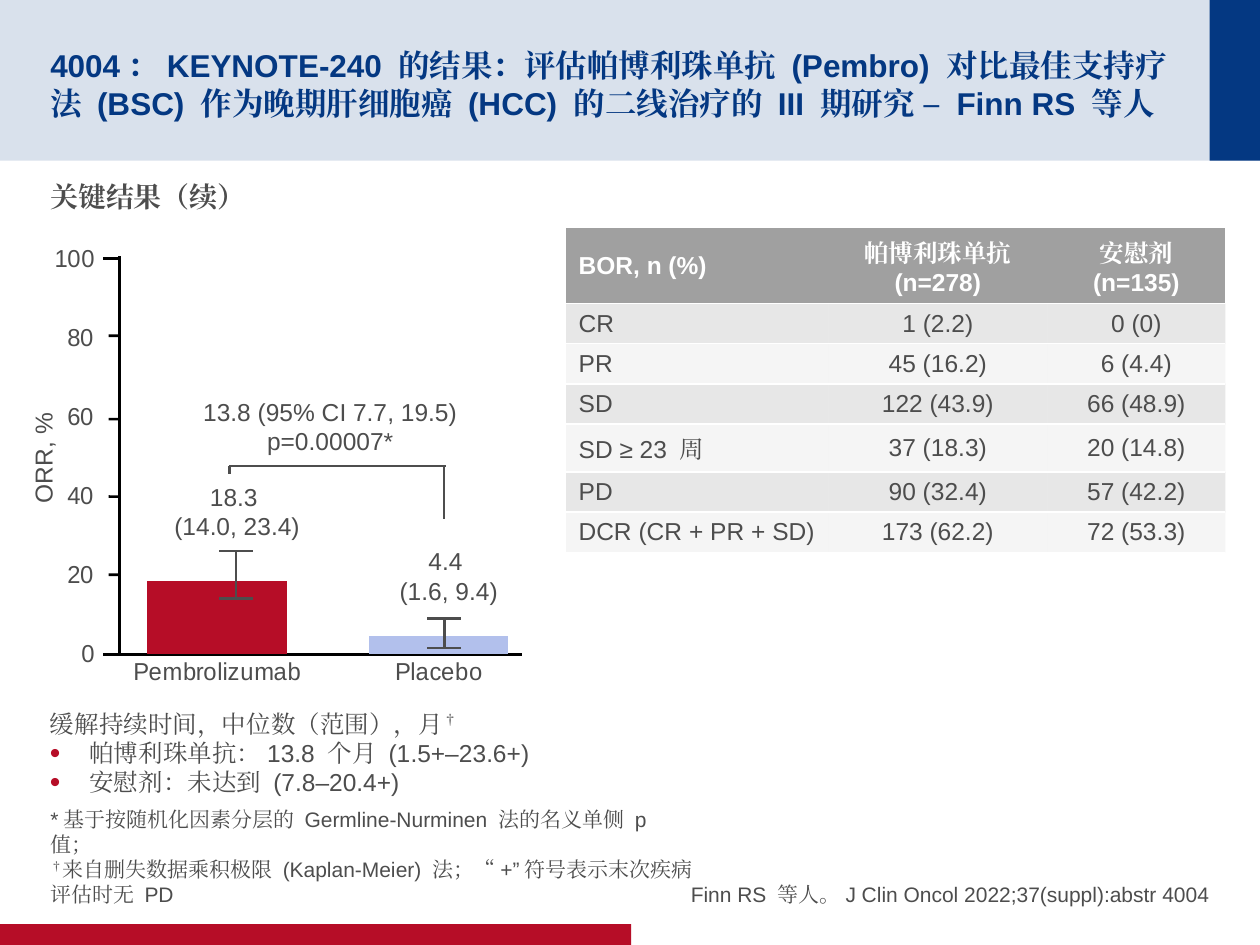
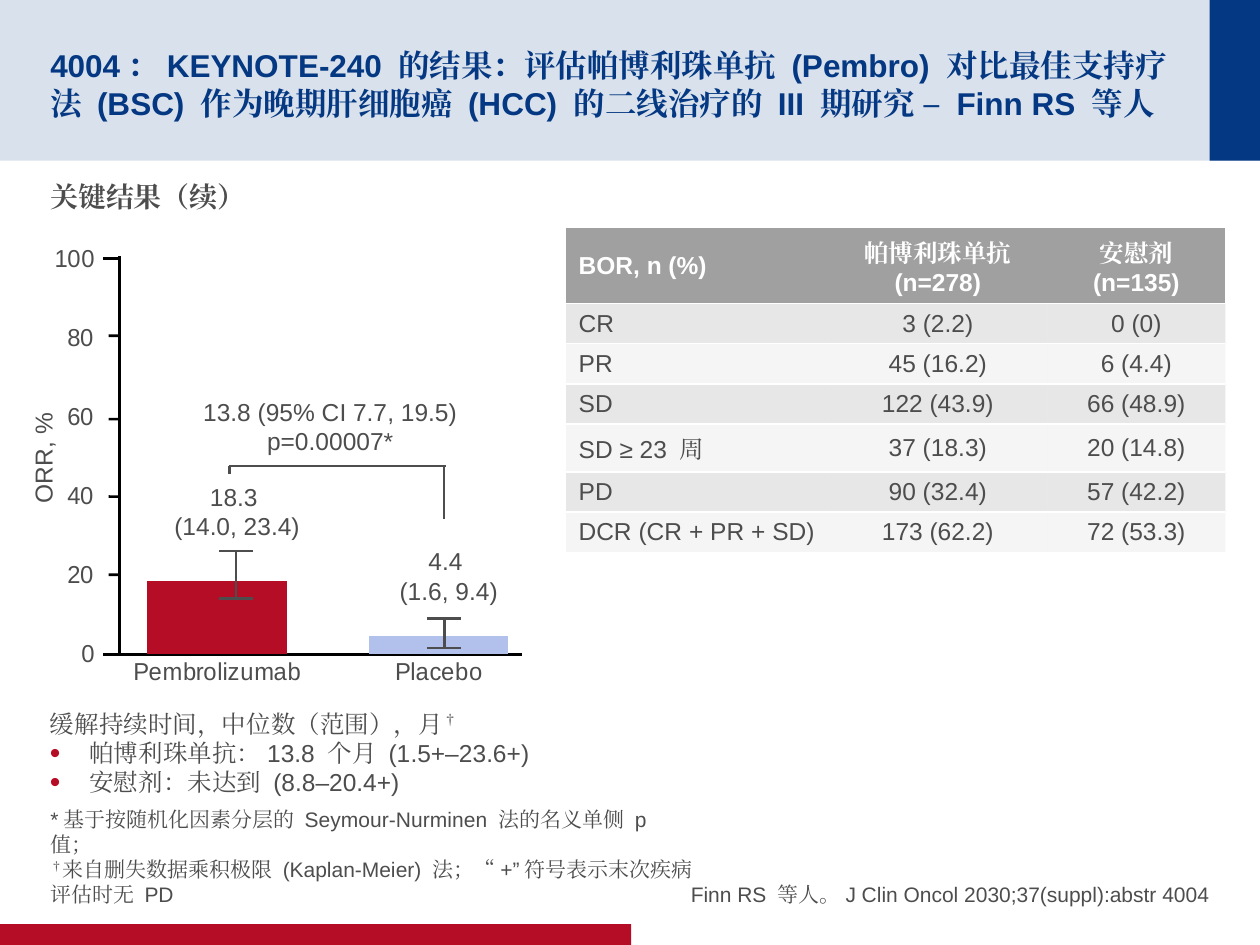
1: 1 -> 3
7.8–20.4+: 7.8–20.4+ -> 8.8–20.4+
Germline-Nurminen: Germline-Nurminen -> Seymour-Nurminen
2022;37(suppl):abstr: 2022;37(suppl):abstr -> 2030;37(suppl):abstr
